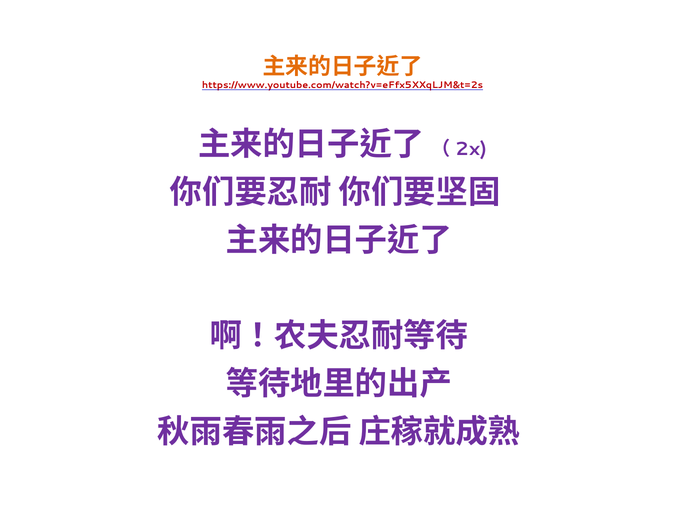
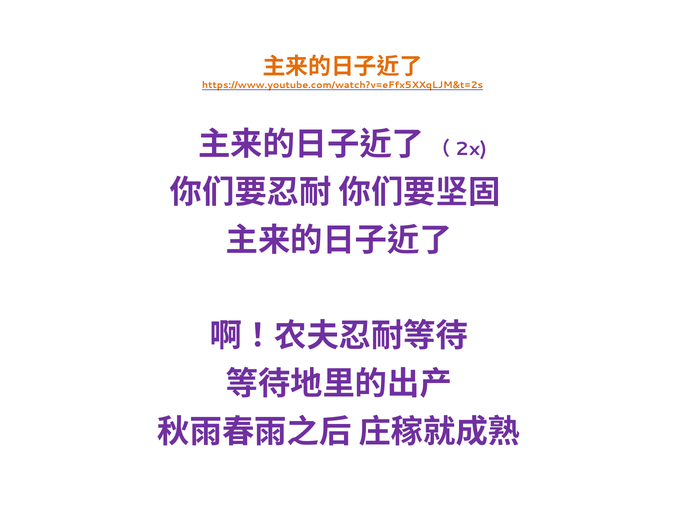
https://www.youtube.com/watch?v=eFfx5XXqLJM&t=2s colour: red -> orange
